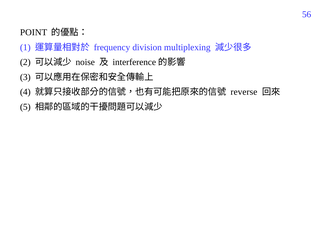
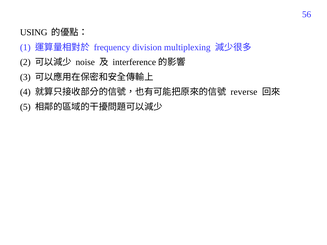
POINT: POINT -> USING
